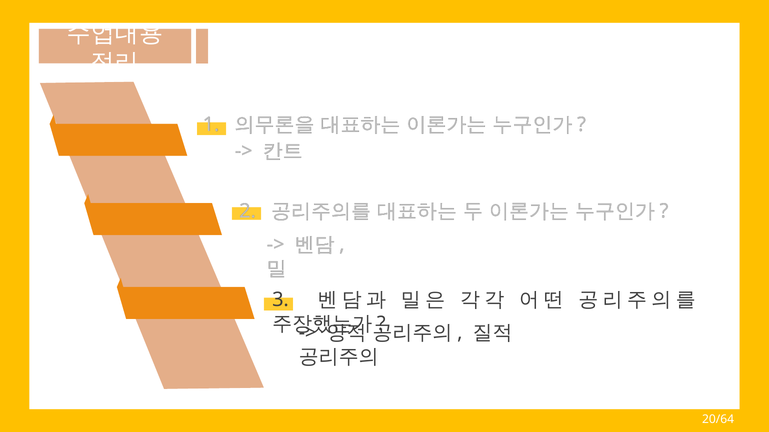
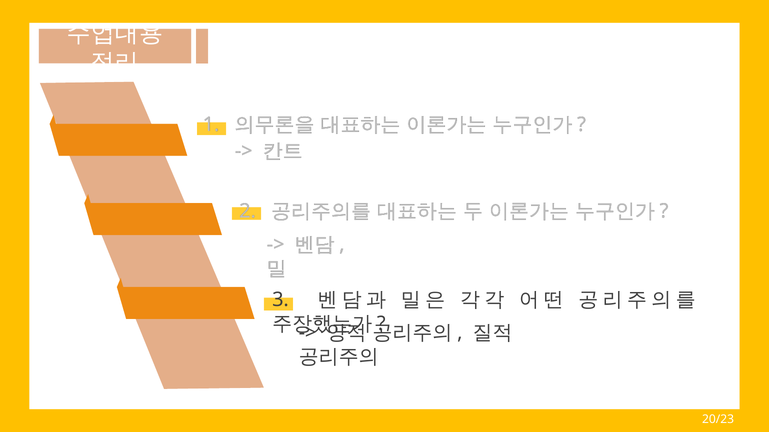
20/64: 20/64 -> 20/23
